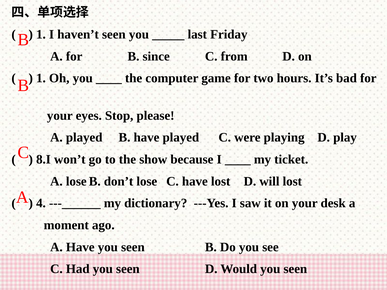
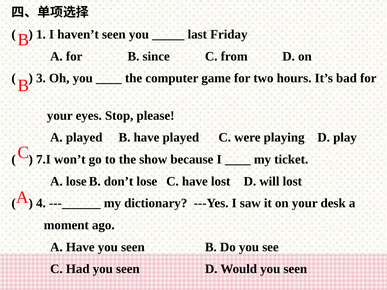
1 at (41, 78): 1 -> 3
8.I: 8.I -> 7.I
